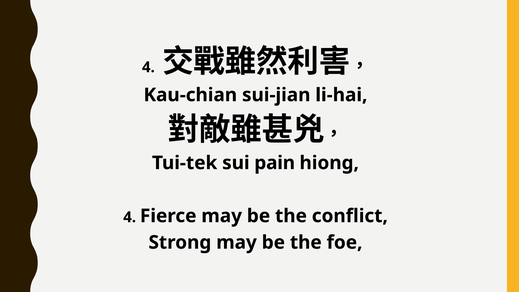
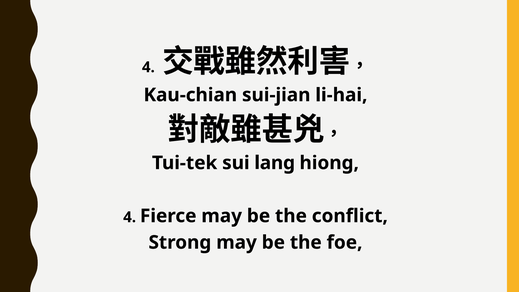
pain: pain -> lang
